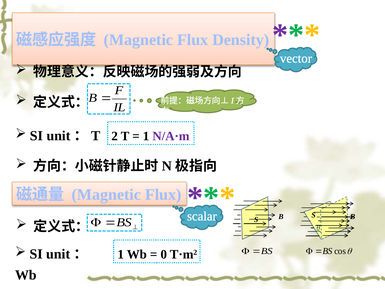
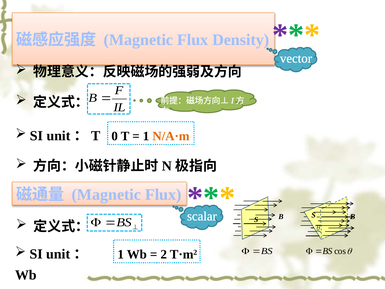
2: 2 -> 0
N/A·m colour: purple -> orange
0: 0 -> 2
